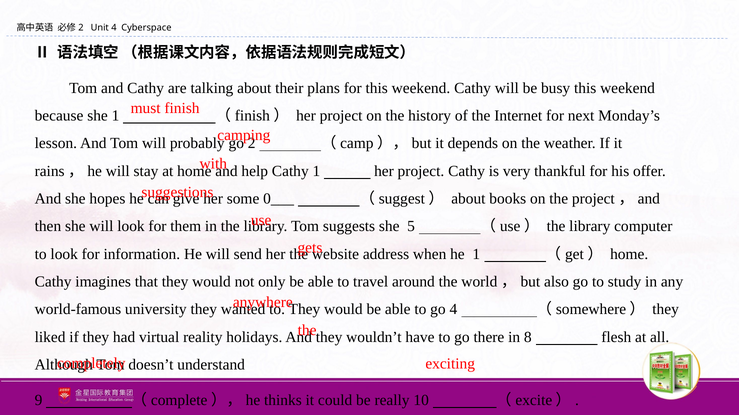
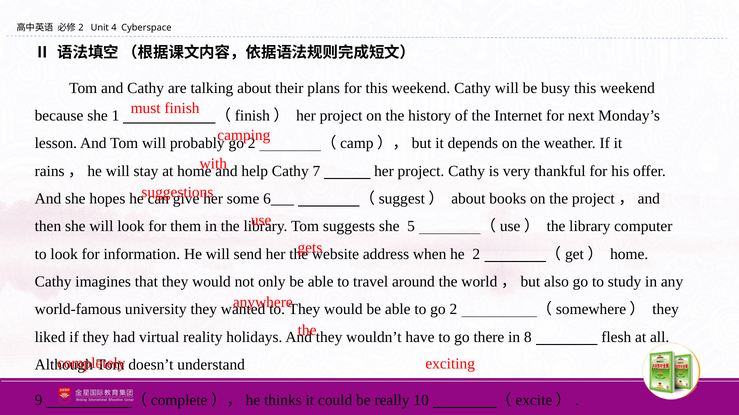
Cathy 1: 1 -> 7
0___: 0___ -> 6___
he 1: 1 -> 2
to go 4: 4 -> 2
